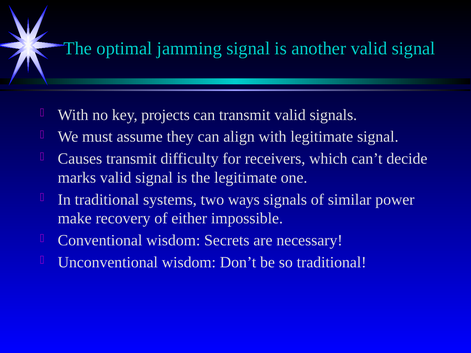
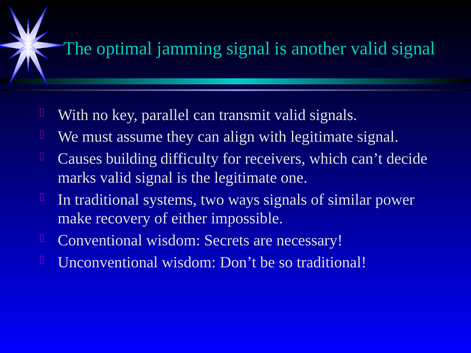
projects: projects -> parallel
Causes transmit: transmit -> building
